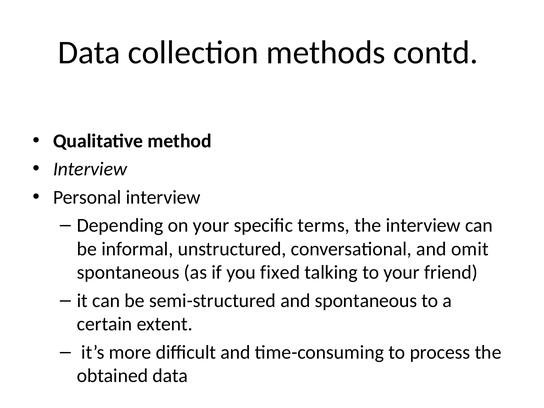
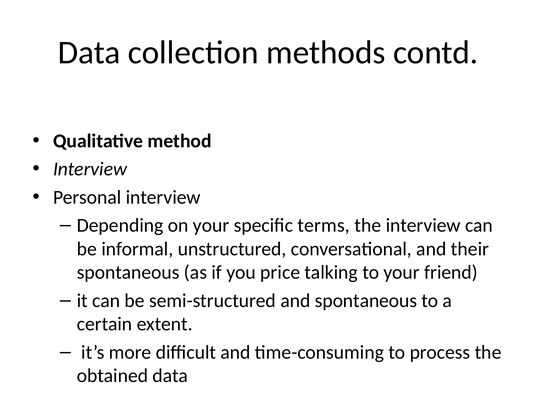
omit: omit -> their
fixed: fixed -> price
